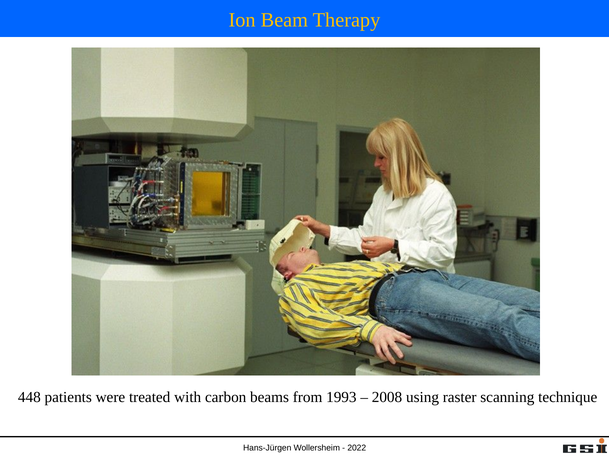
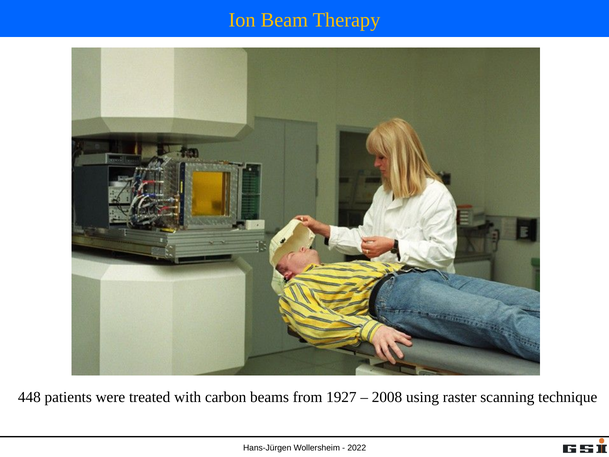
1993: 1993 -> 1927
